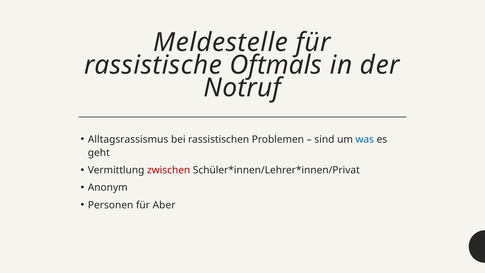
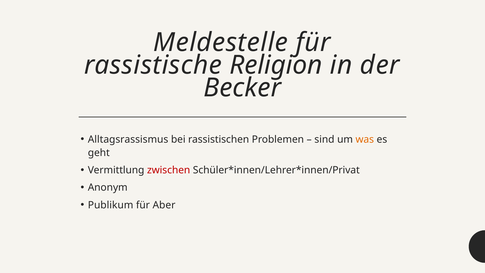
Oftmals: Oftmals -> Religion
Notruf: Notruf -> Becker
was colour: blue -> orange
Personen: Personen -> Publikum
